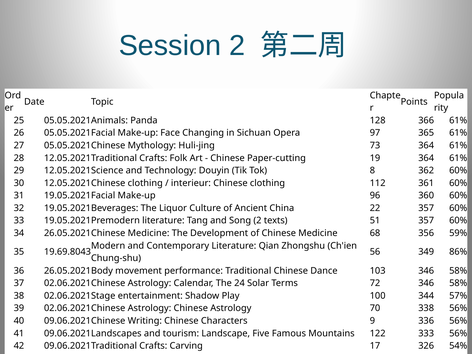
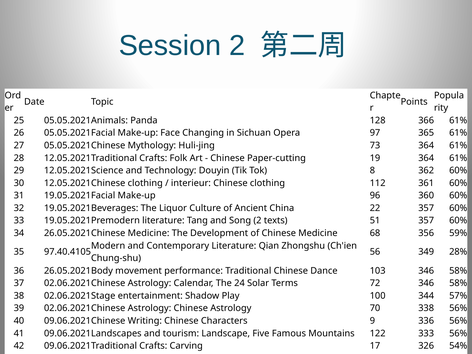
19.69.8043: 19.69.8043 -> 97.40.4105
349 86%: 86% -> 28%
